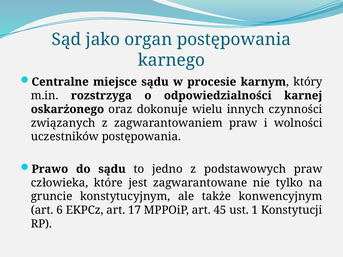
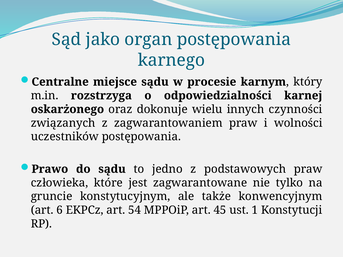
17: 17 -> 54
